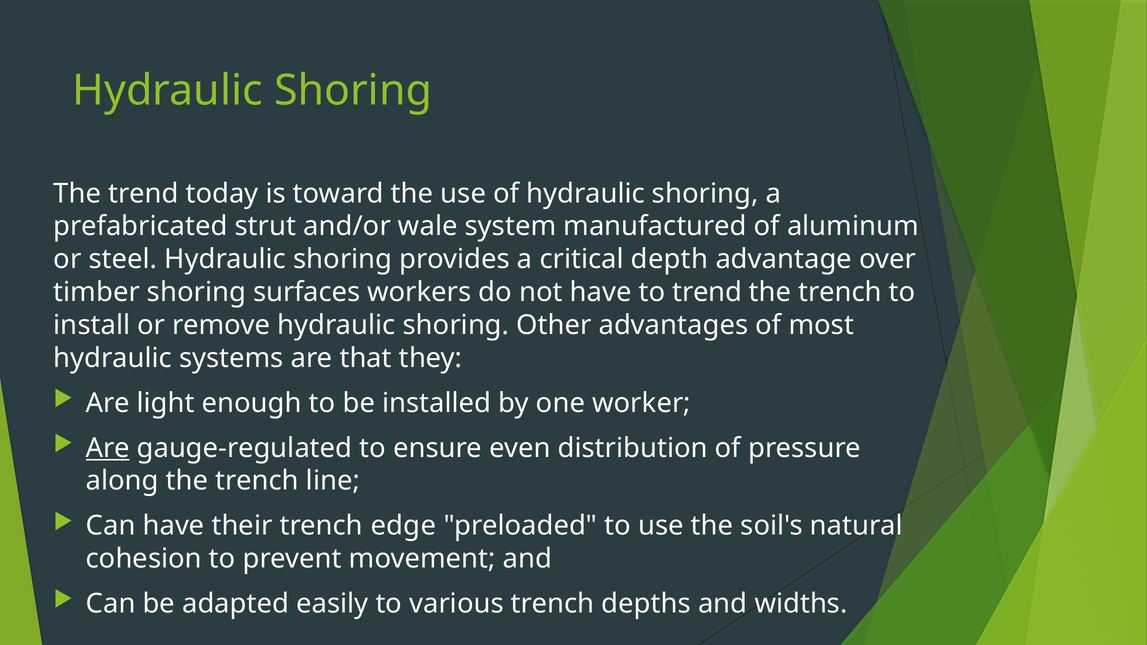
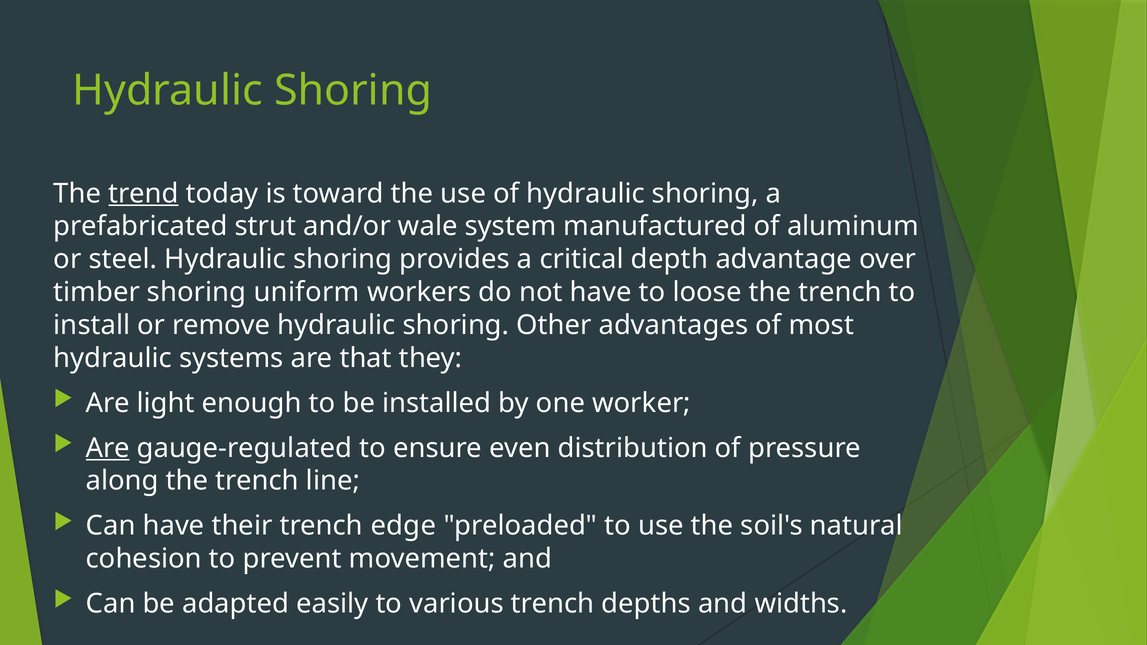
trend at (143, 193) underline: none -> present
surfaces: surfaces -> uniform
to trend: trend -> loose
